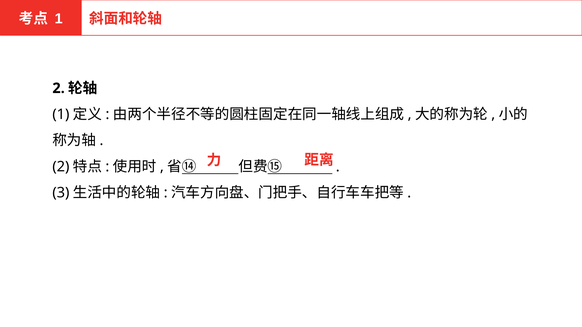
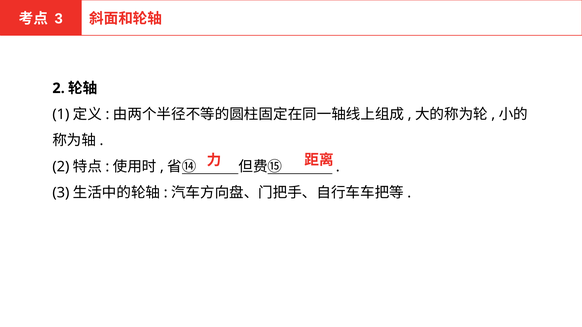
1 at (59, 19): 1 -> 3
